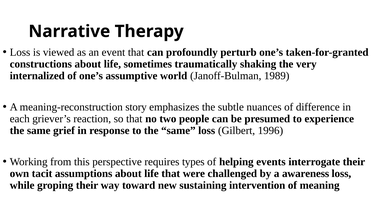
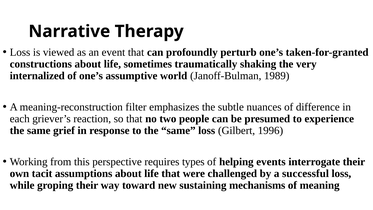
story: story -> filter
awareness: awareness -> successful
intervention: intervention -> mechanisms
